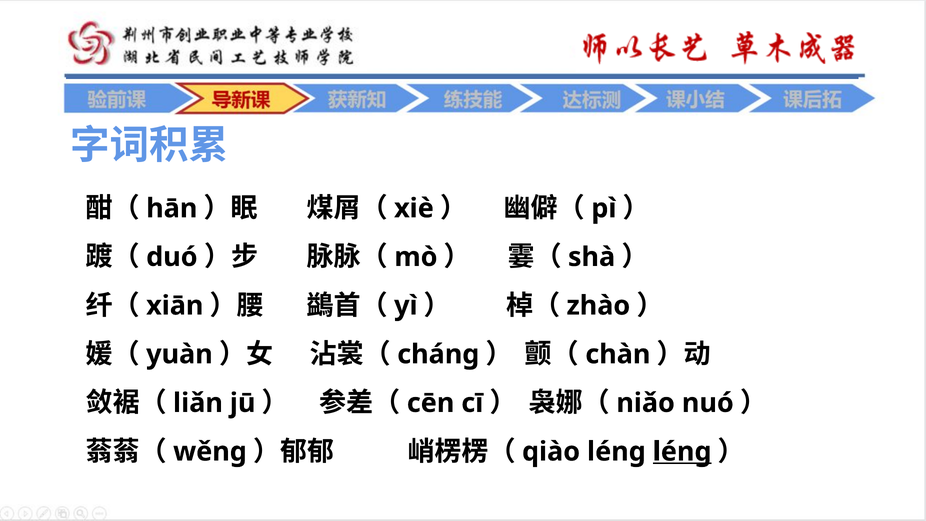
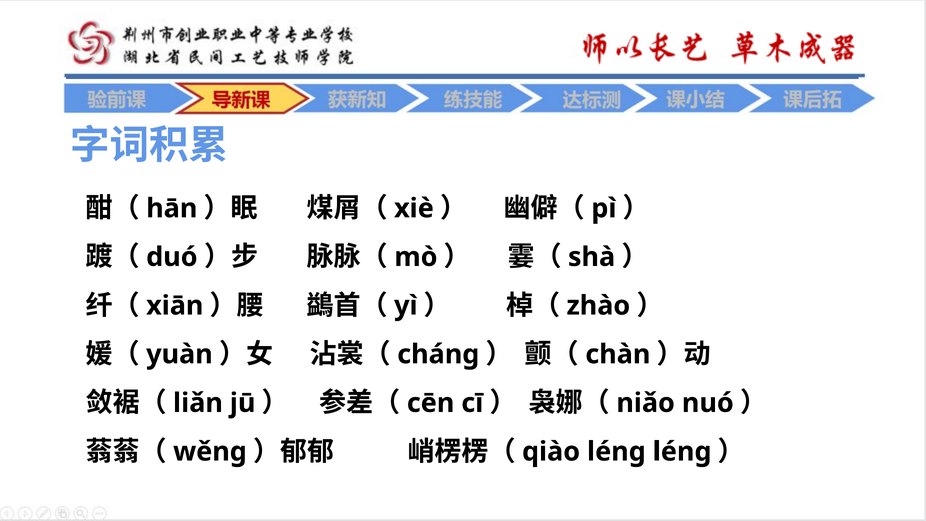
léng at (682, 452) underline: present -> none
